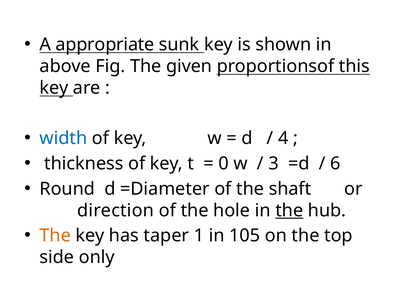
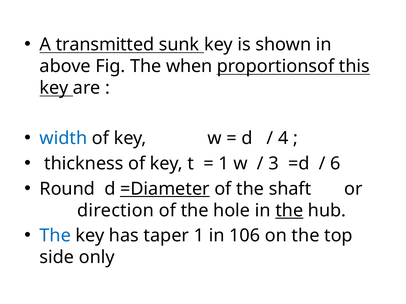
appropriate: appropriate -> transmitted
given: given -> when
0 at (224, 164): 0 -> 1
=Diameter underline: none -> present
The at (55, 236) colour: orange -> blue
105: 105 -> 106
